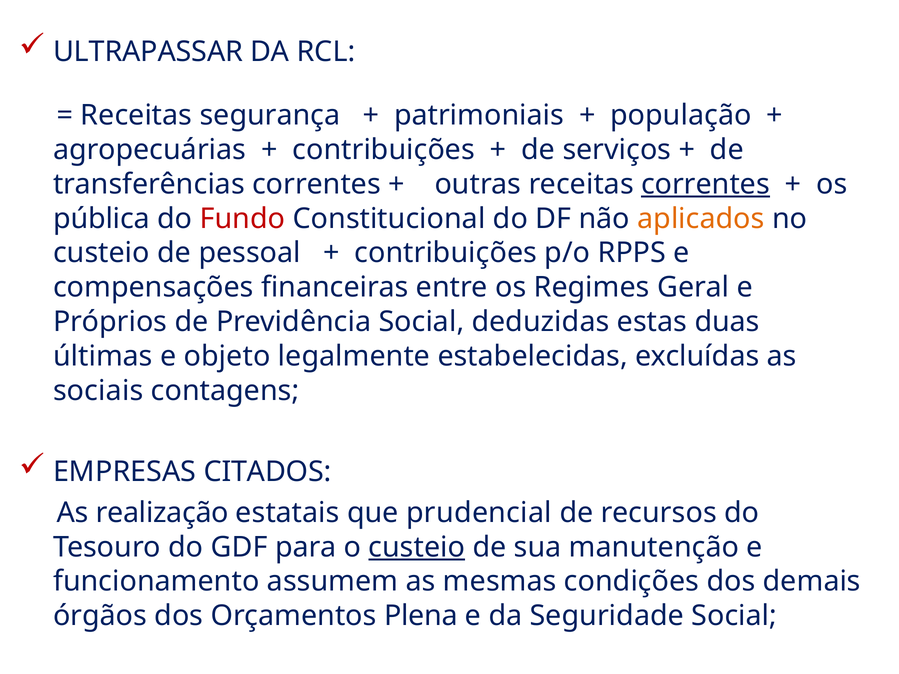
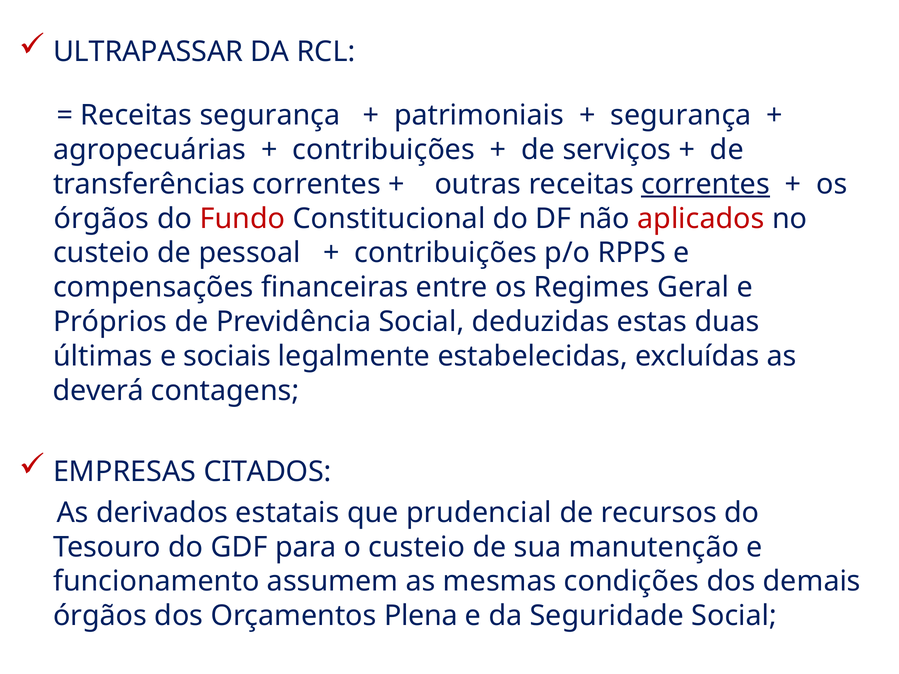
população at (681, 115): população -> segurança
pública at (102, 219): pública -> órgãos
aplicados colour: orange -> red
objeto: objeto -> sociais
sociais: sociais -> deverá
realização: realização -> derivados
custeio at (417, 547) underline: present -> none
